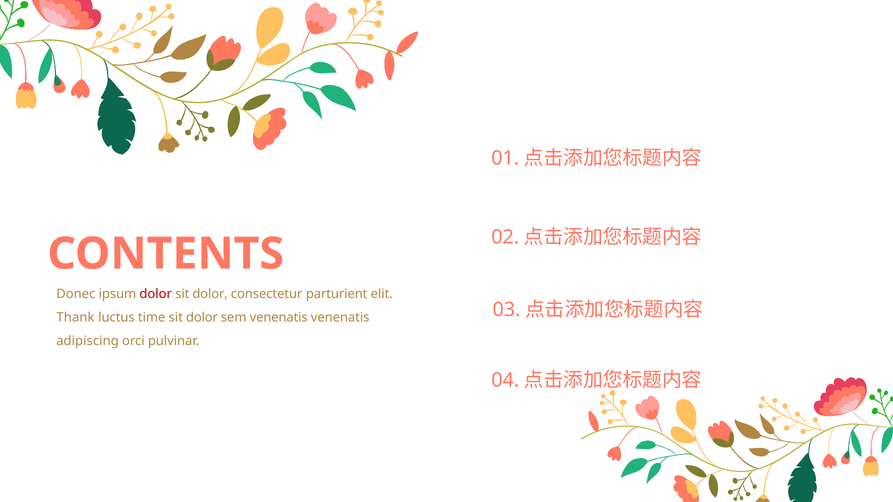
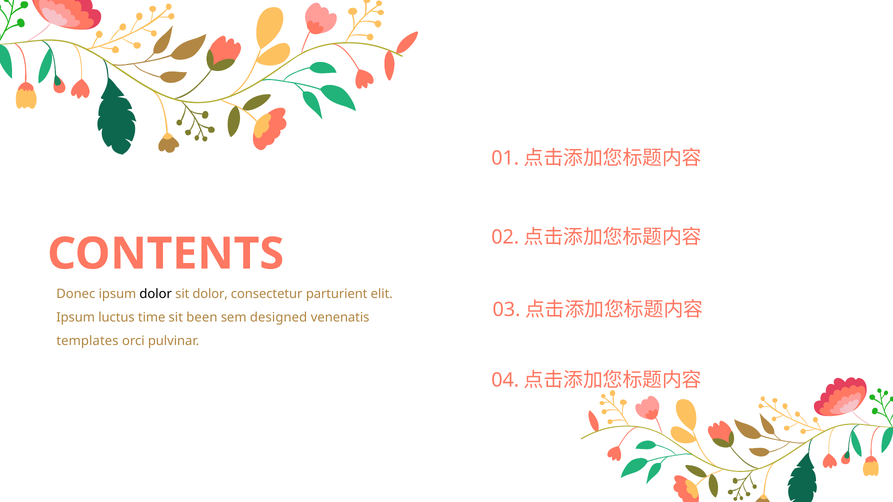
dolor at (156, 294) colour: red -> black
Thank at (76, 318): Thank -> Ipsum
dolor at (202, 318): dolor -> been
sem venenatis: venenatis -> designed
adipiscing: adipiscing -> templates
